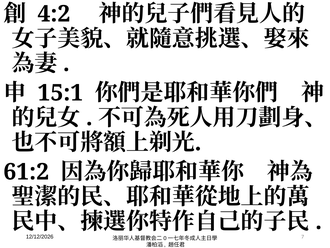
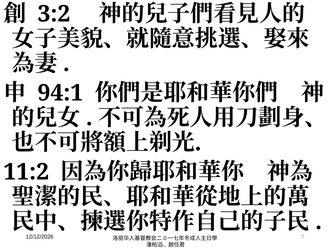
4:2: 4:2 -> 3:2
15:1: 15:1 -> 94:1
61:2: 61:2 -> 11:2
